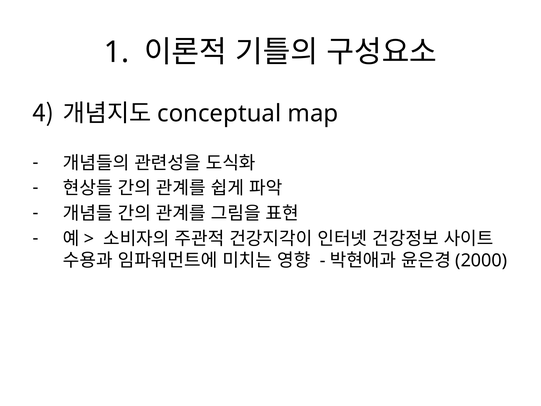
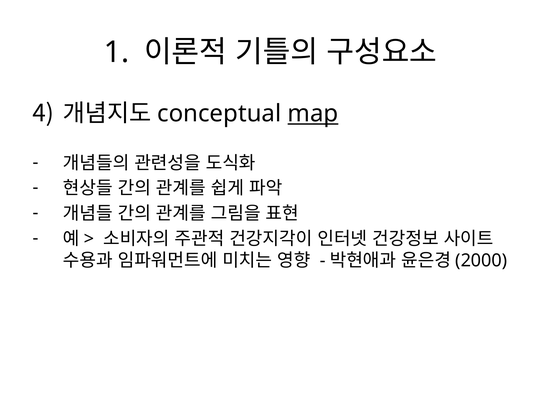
map underline: none -> present
